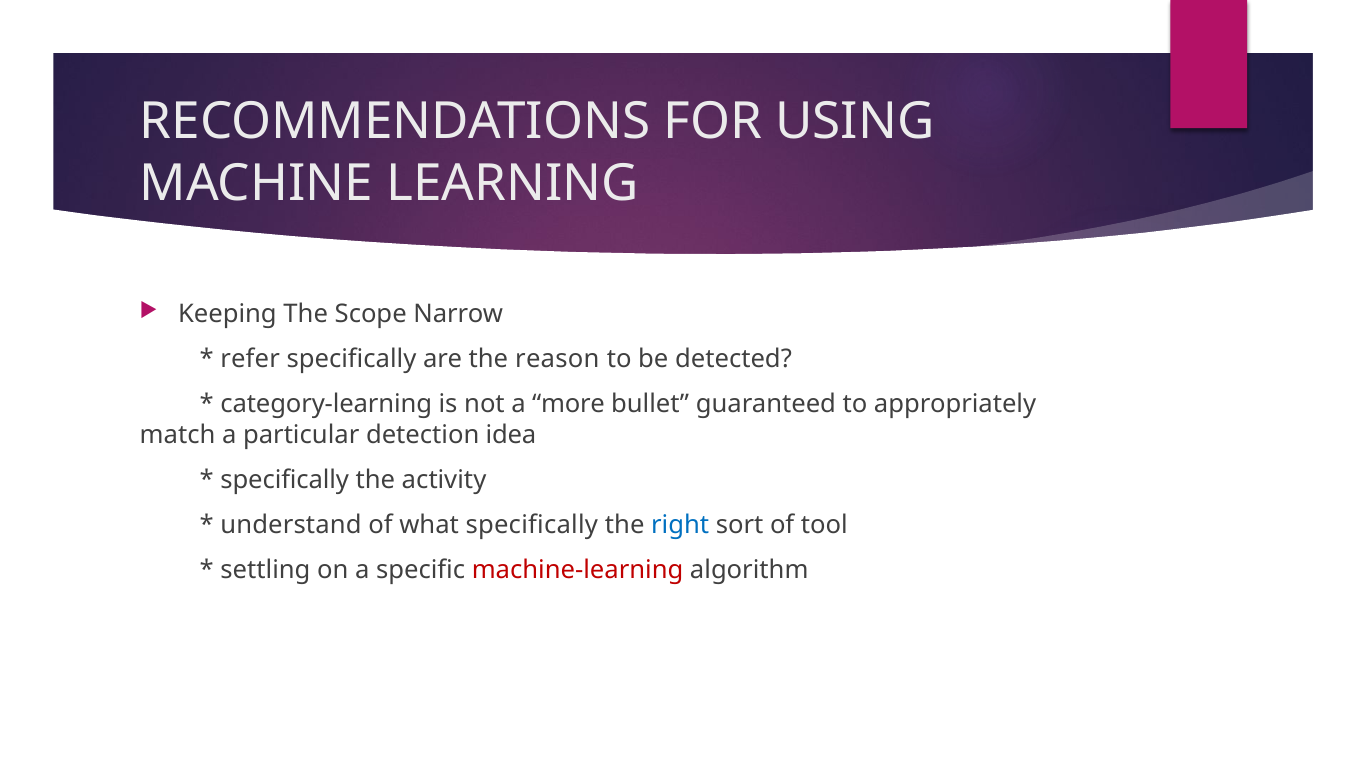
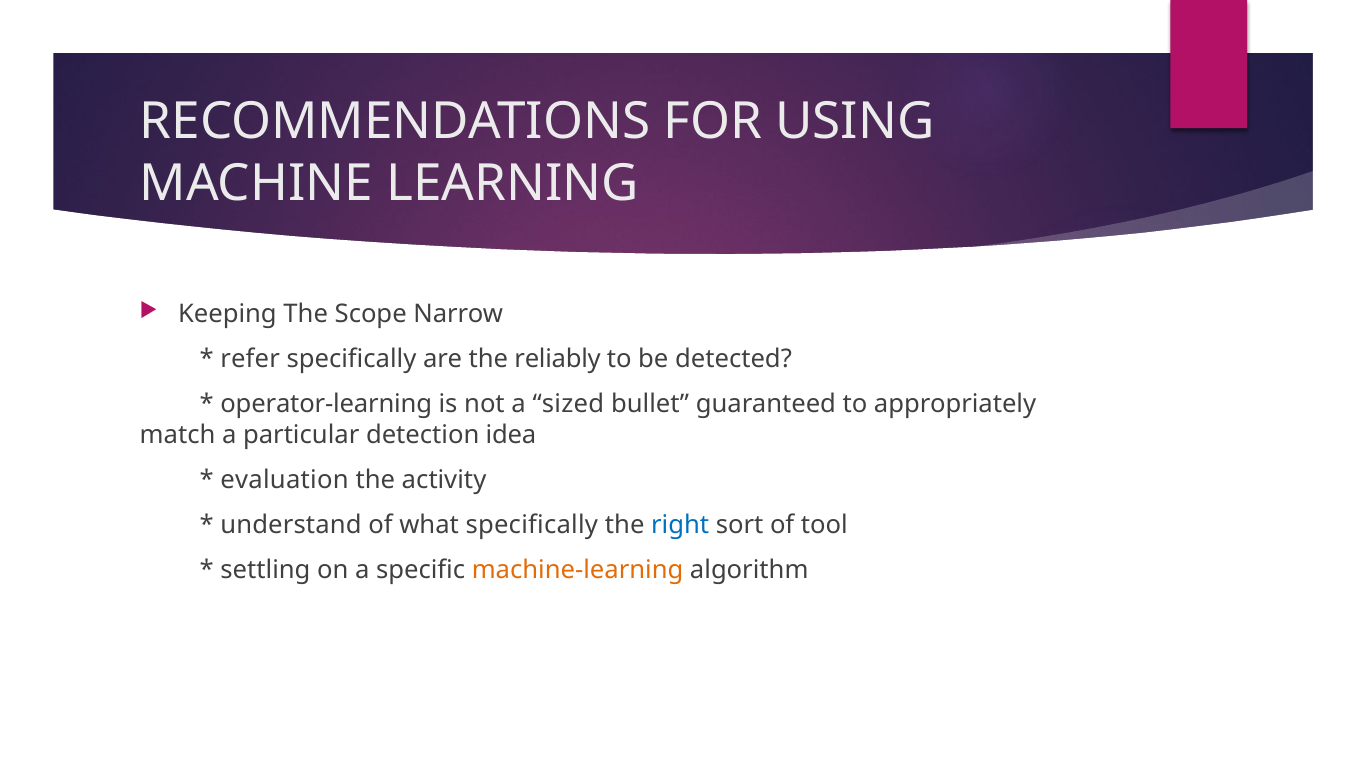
reason: reason -> reliably
category-learning: category-learning -> operator-learning
more: more -> sized
specifically at (285, 480): specifically -> evaluation
machine-learning colour: red -> orange
